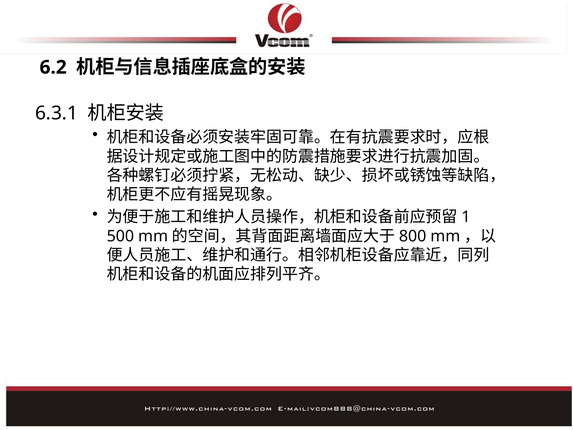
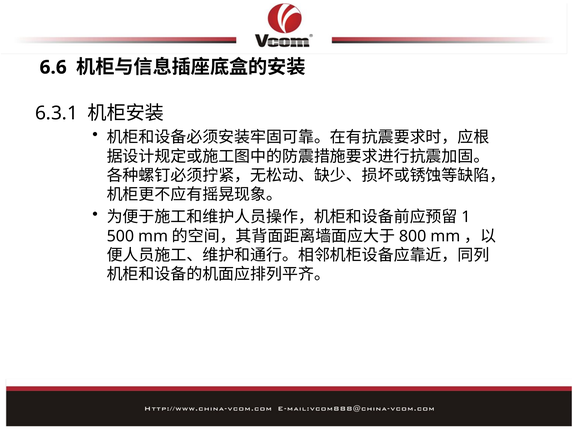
6.2: 6.2 -> 6.6
